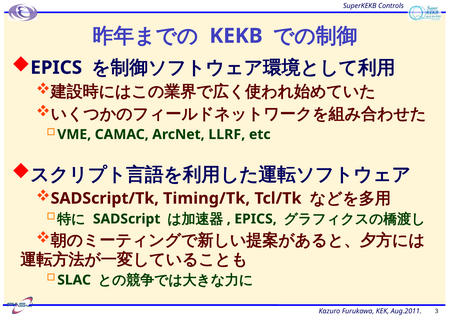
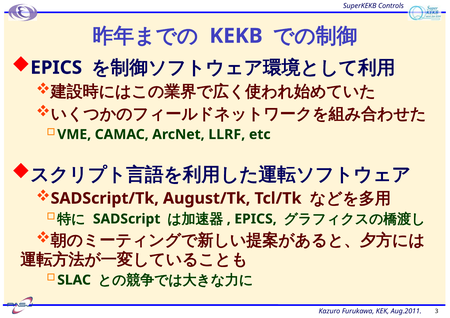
Timing/Tk: Timing/Tk -> August/Tk
